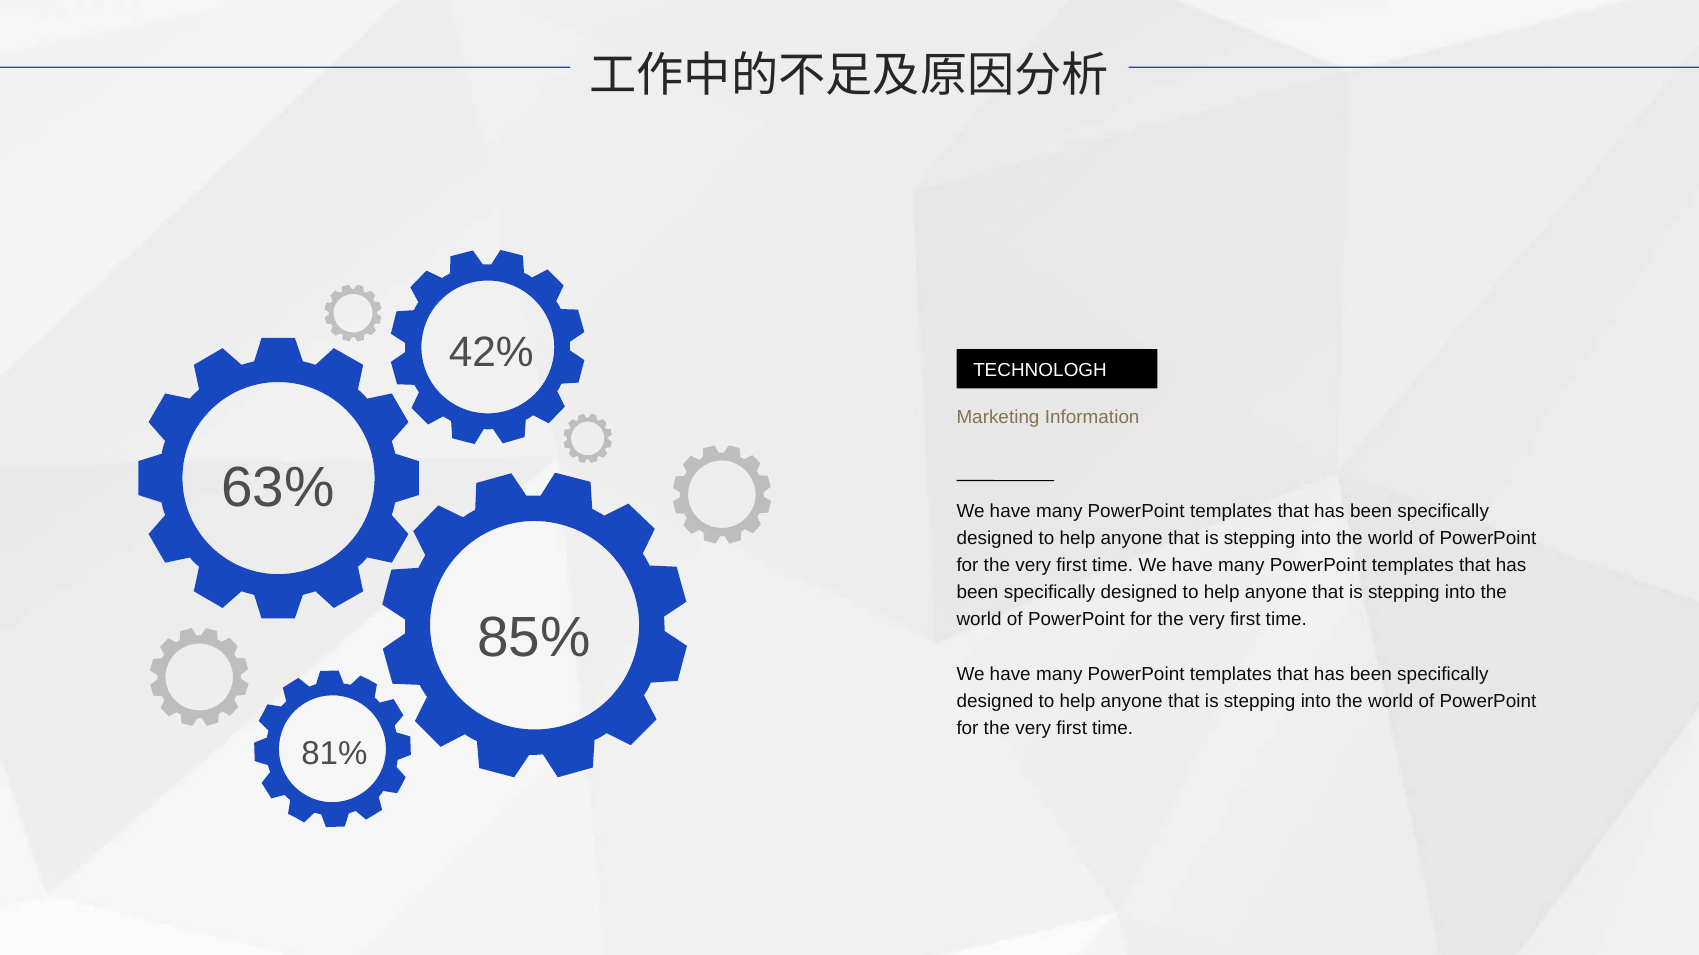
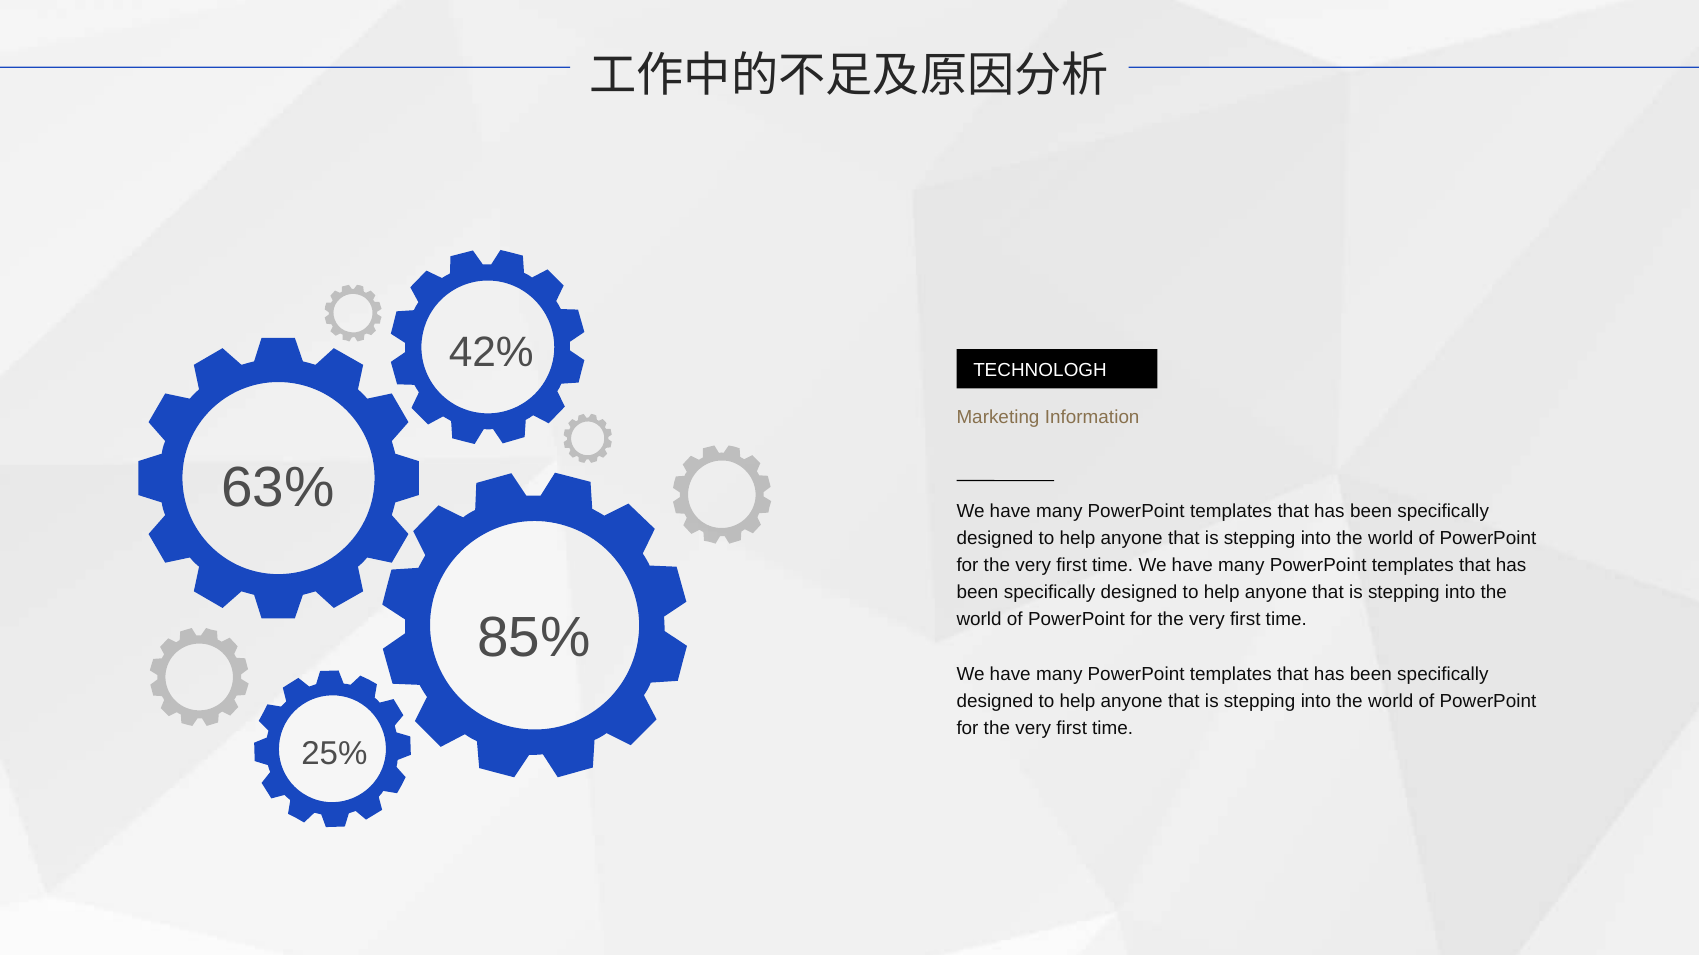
81%: 81% -> 25%
